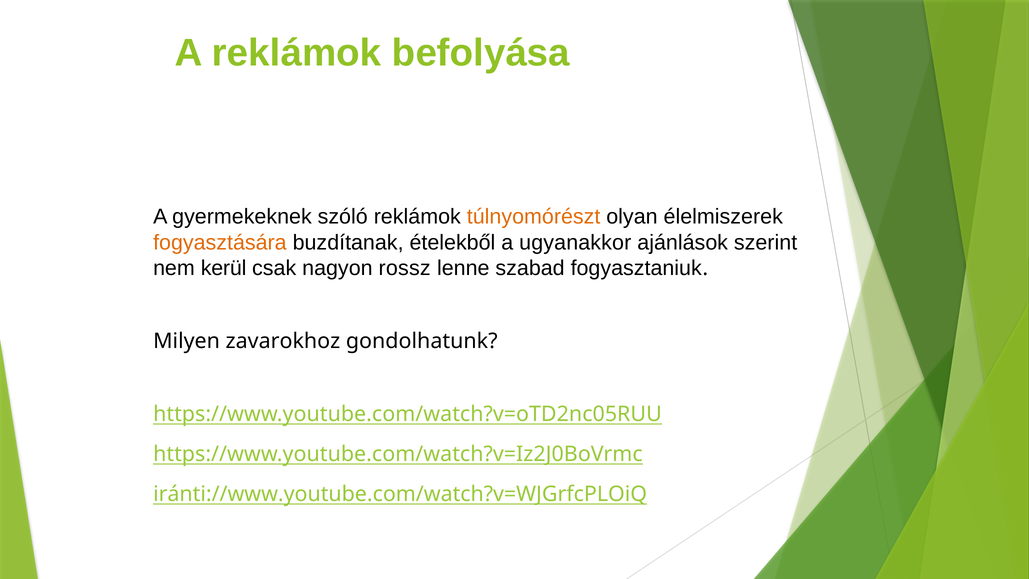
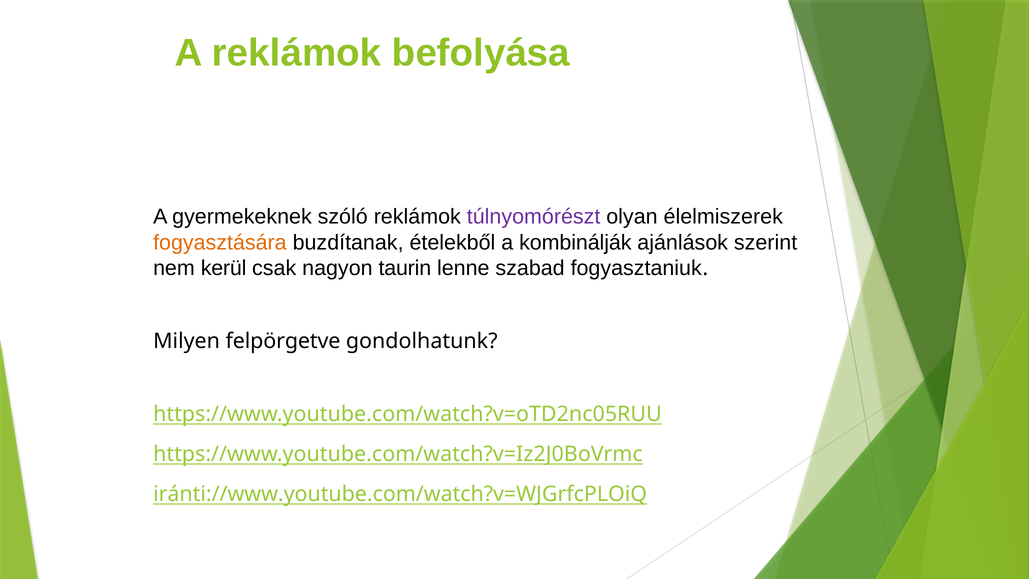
túlnyomórészt colour: orange -> purple
ugyanakkor: ugyanakkor -> kombinálják
rossz: rossz -> taurin
zavarokhoz: zavarokhoz -> felpörgetve
